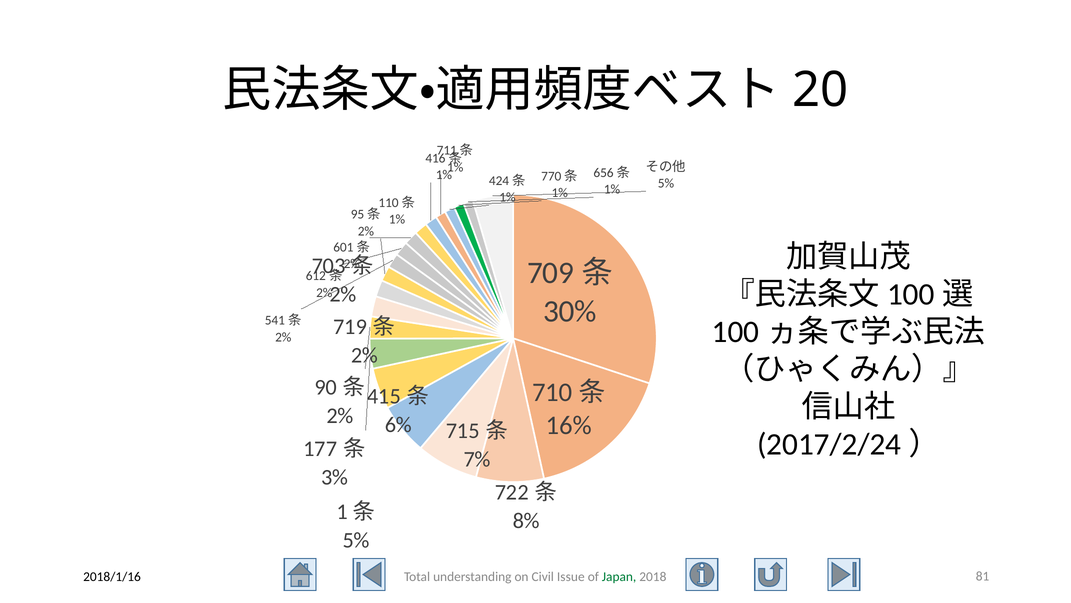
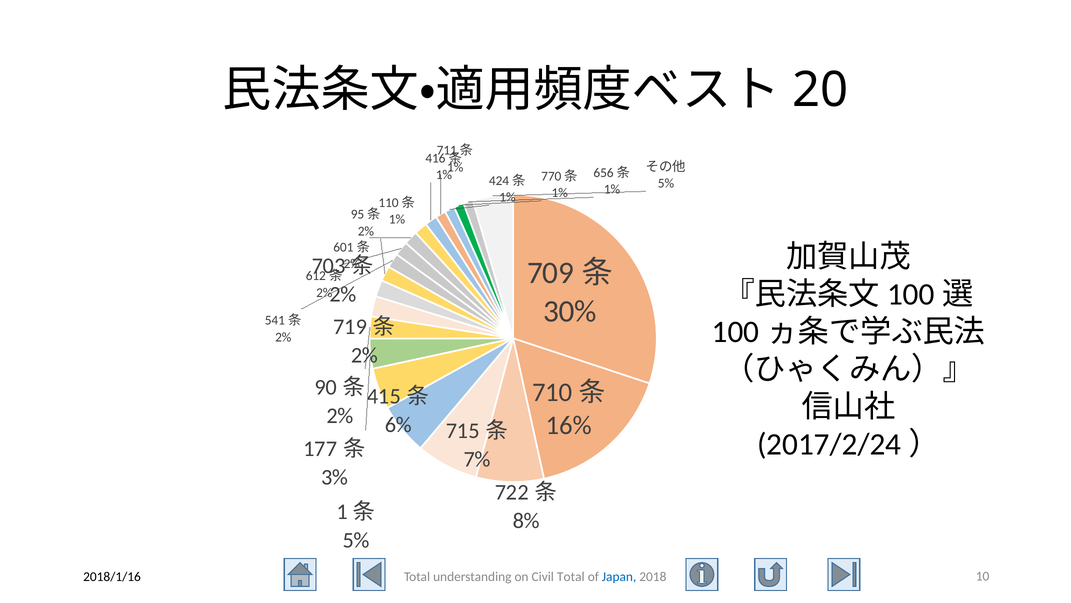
Civil Issue: Issue -> Total
Japan colour: green -> blue
81: 81 -> 10
